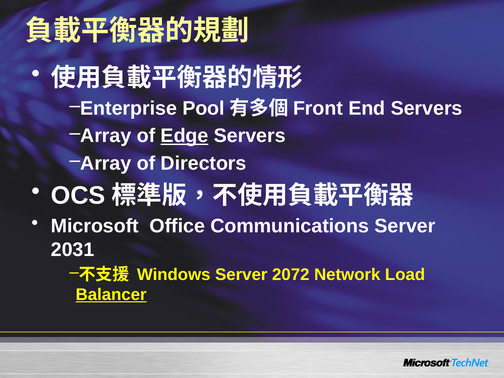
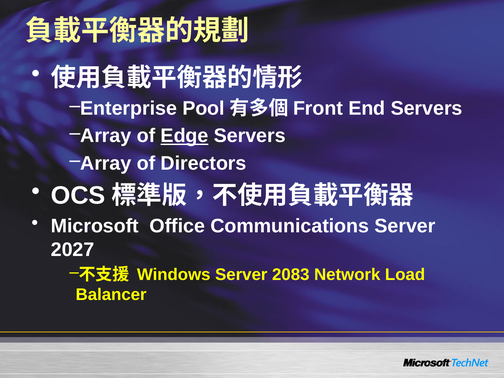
2031: 2031 -> 2027
2072: 2072 -> 2083
Balancer underline: present -> none
